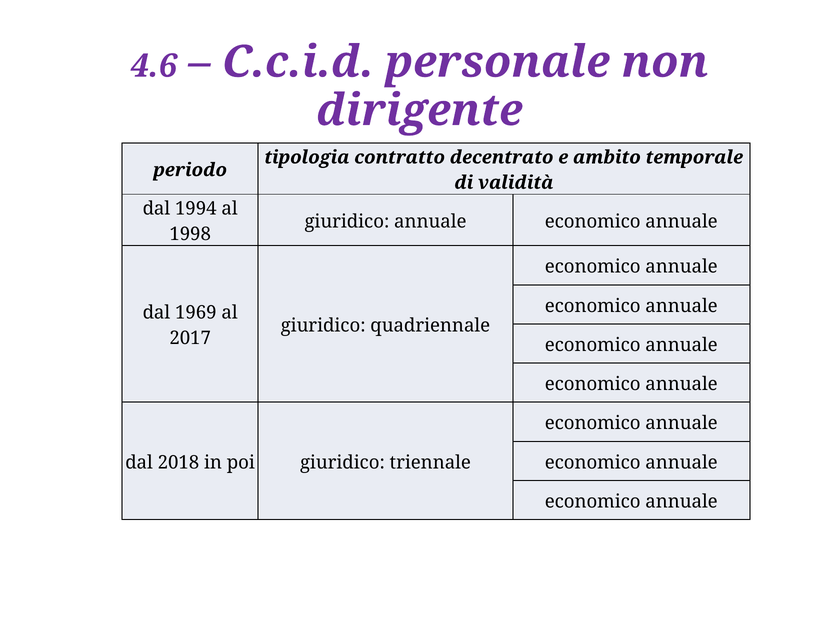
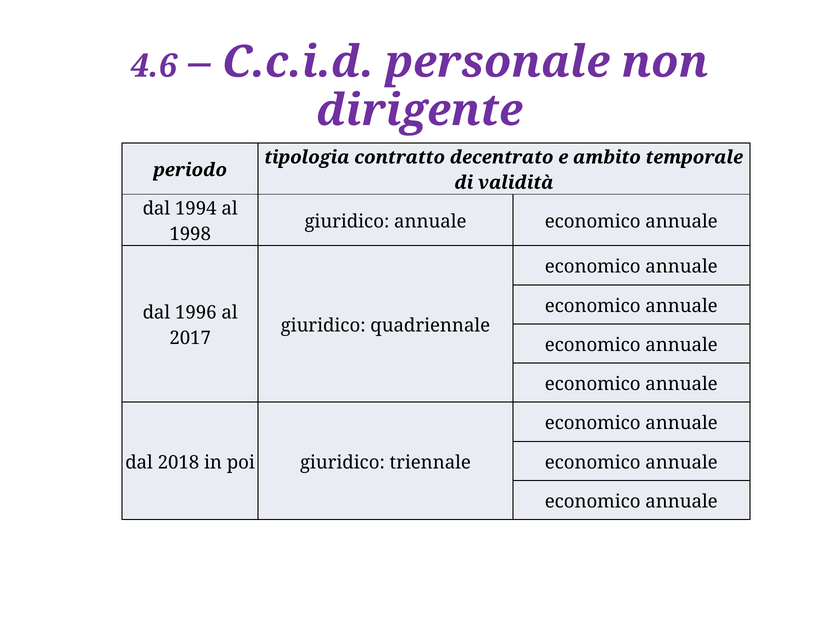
1969: 1969 -> 1996
